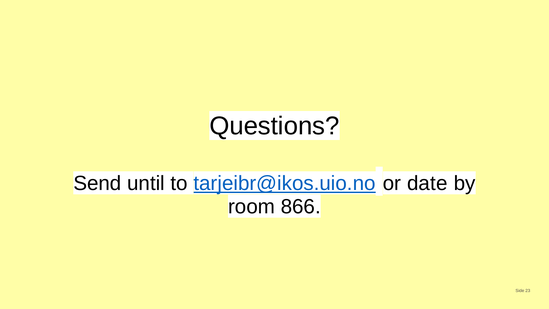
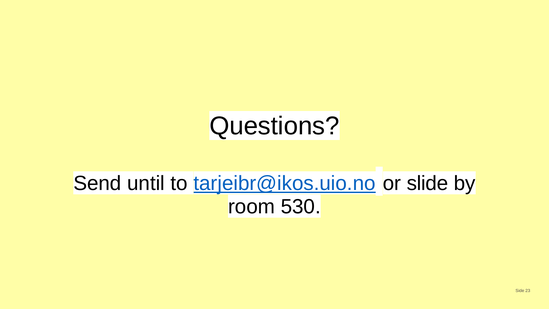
date: date -> slide
866: 866 -> 530
